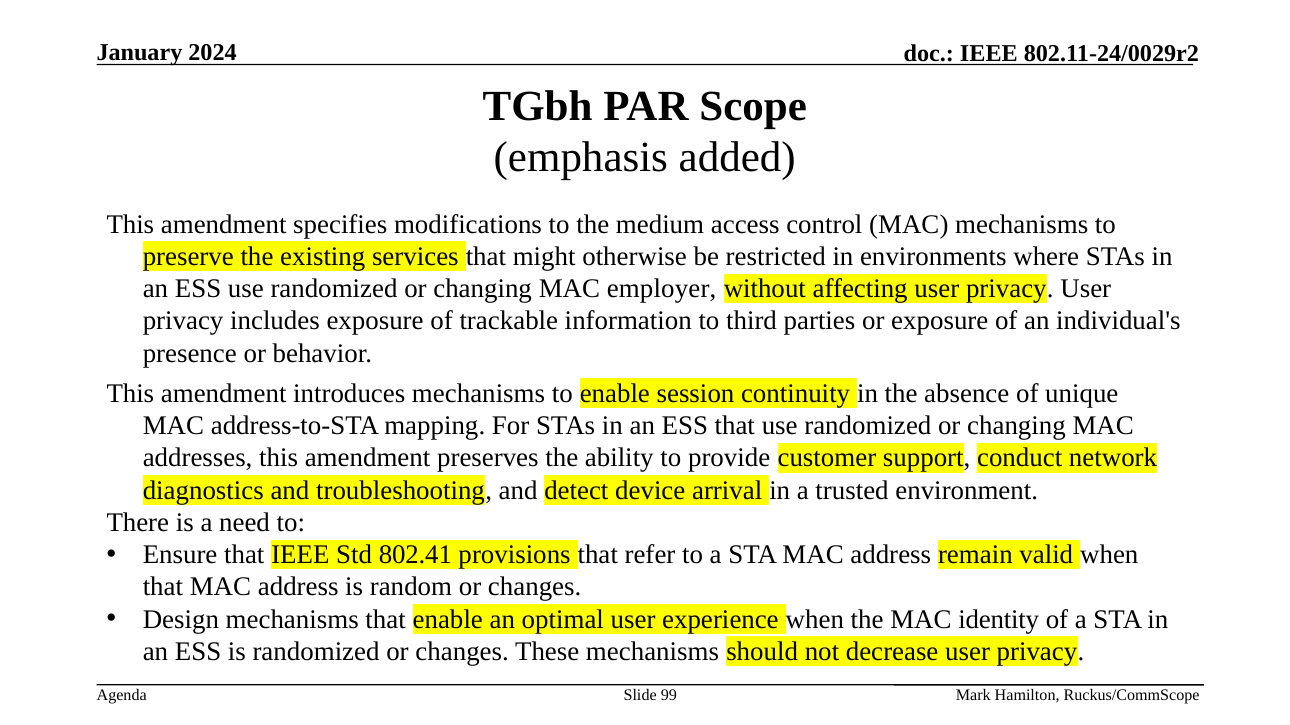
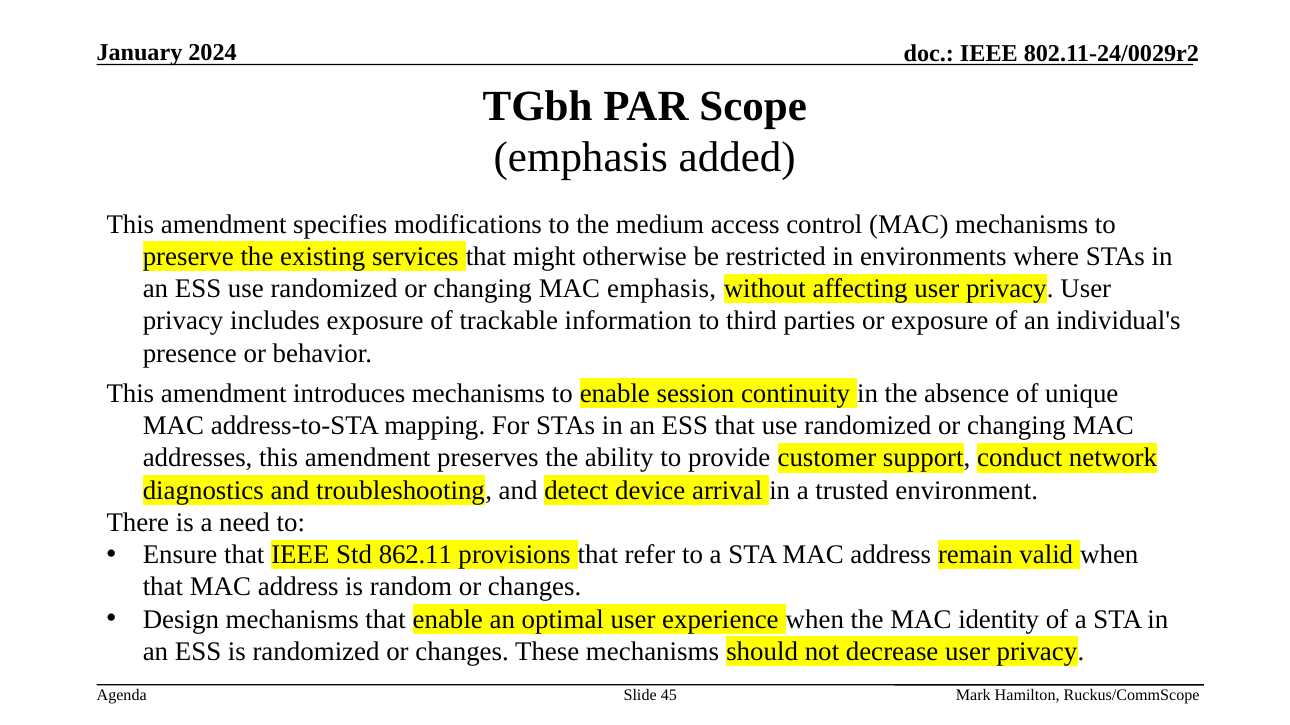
MAC employer: employer -> emphasis
802.41: 802.41 -> 862.11
99: 99 -> 45
